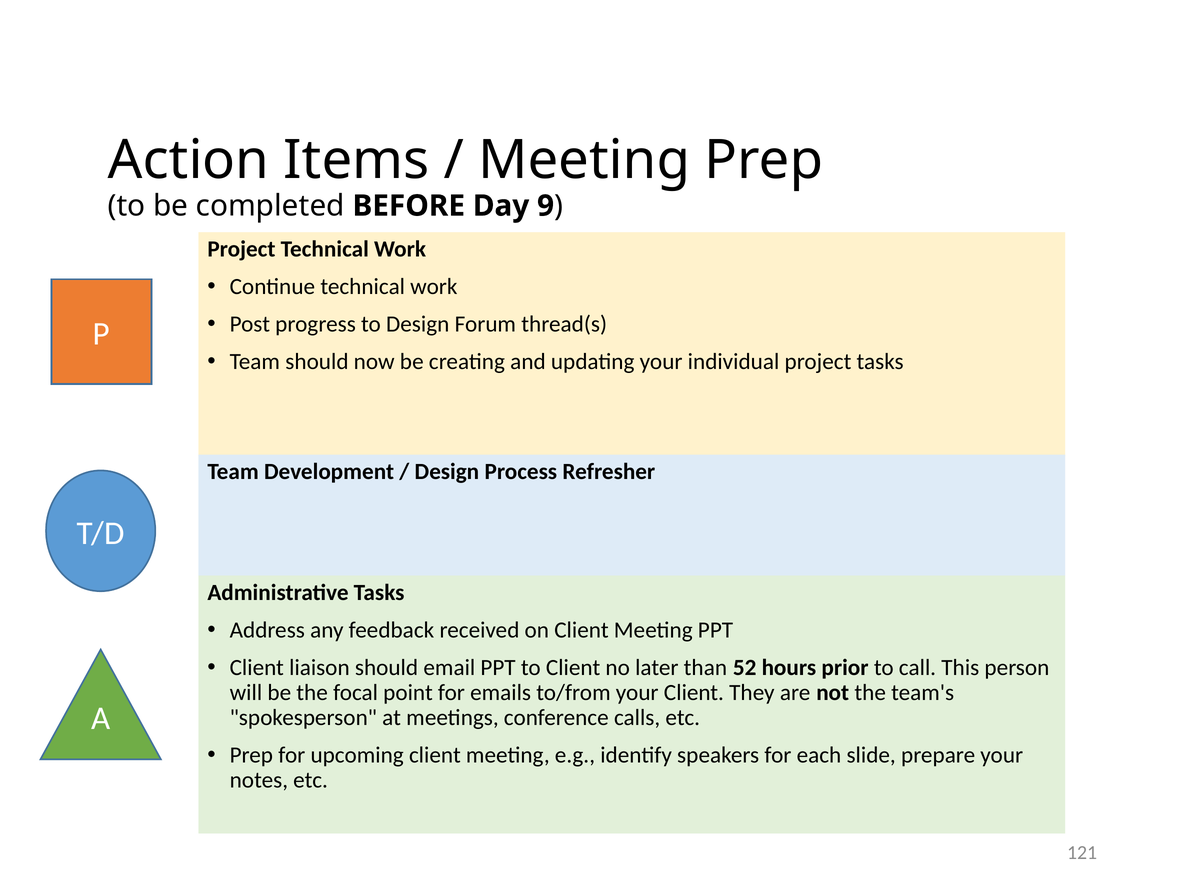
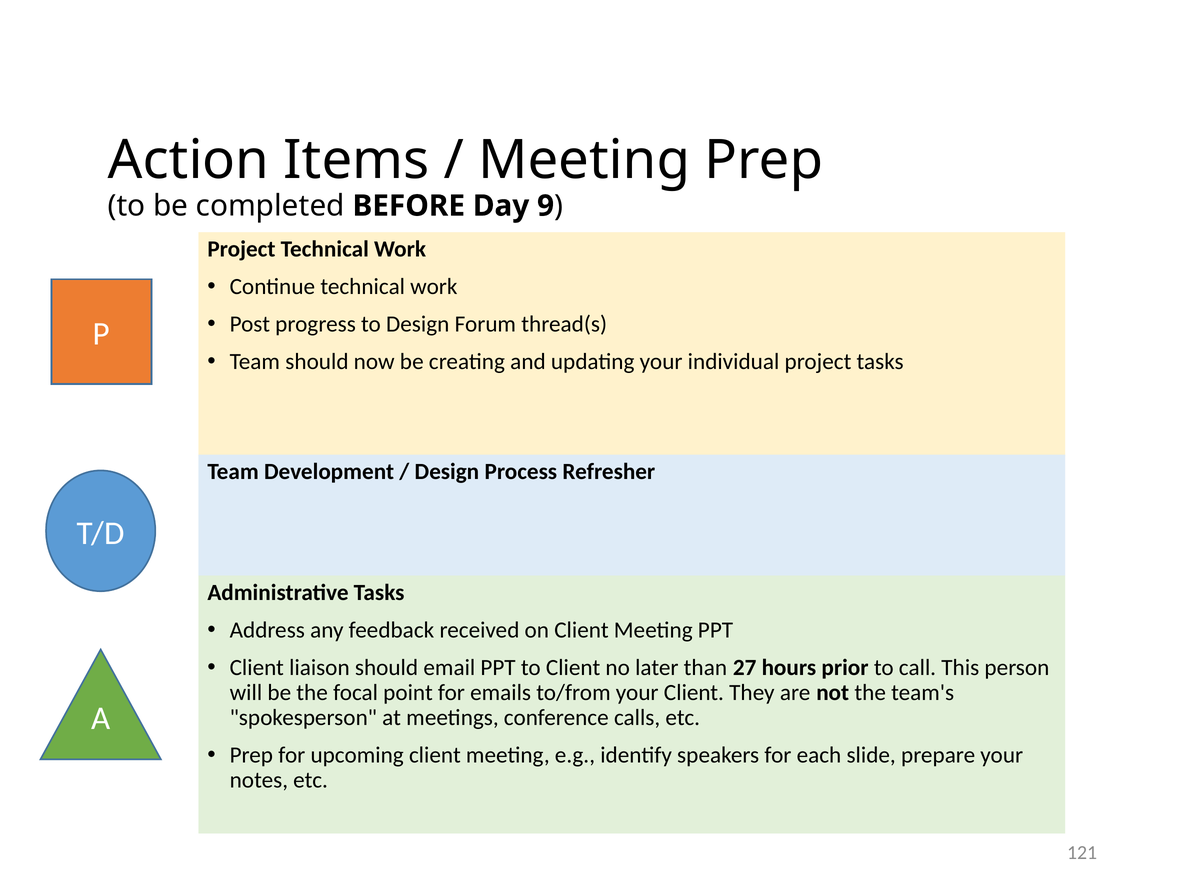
52: 52 -> 27
